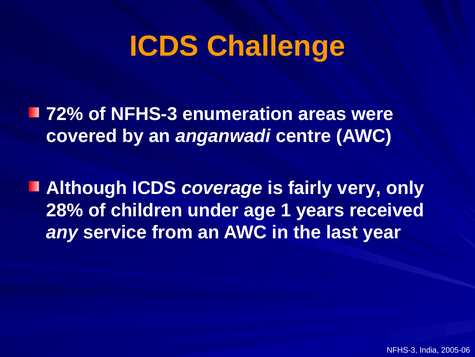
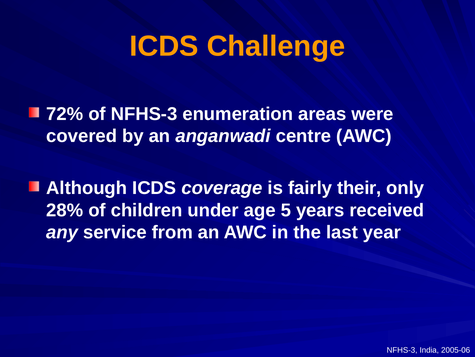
very: very -> their
1: 1 -> 5
